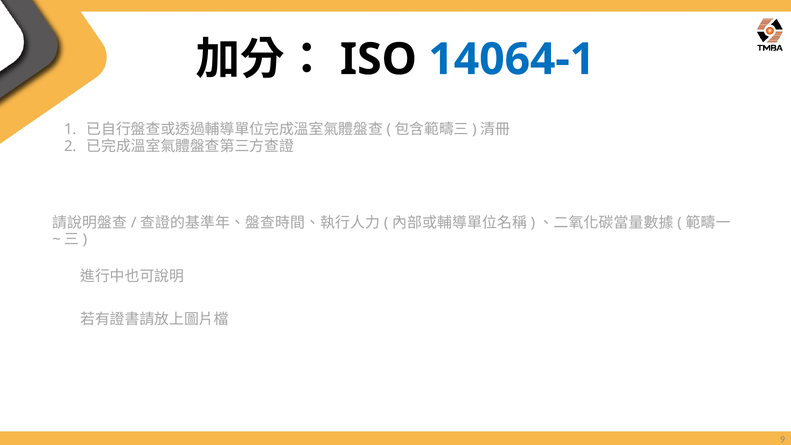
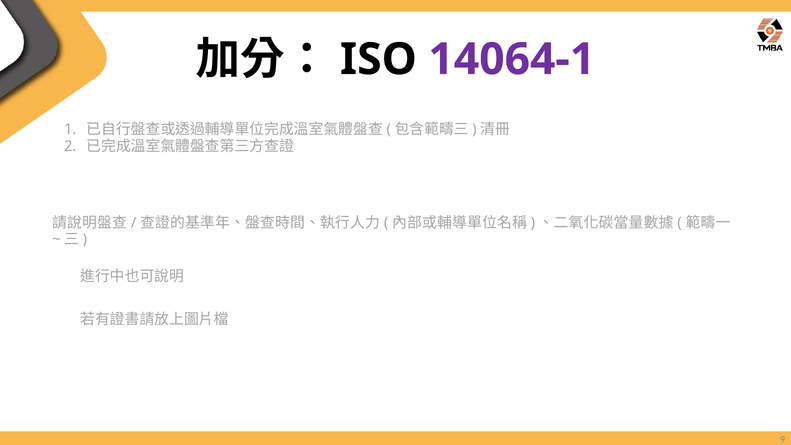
14064-1 colour: blue -> purple
